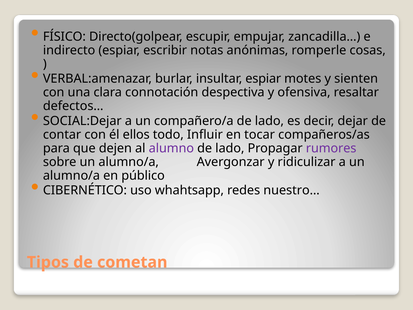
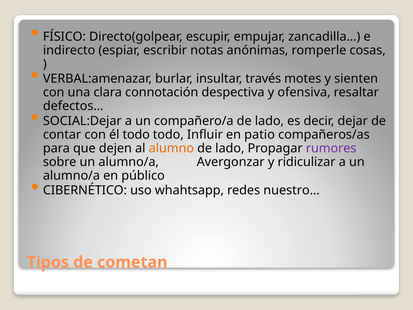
insultar espiar: espiar -> través
él ellos: ellos -> todo
tocar: tocar -> patio
alumno colour: purple -> orange
